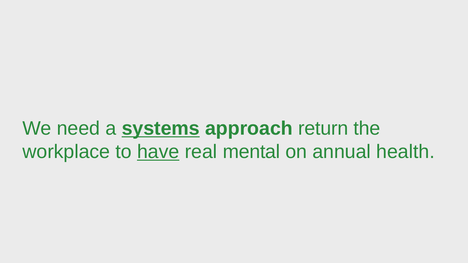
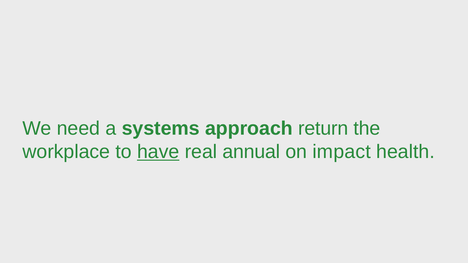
systems underline: present -> none
mental: mental -> annual
annual: annual -> impact
